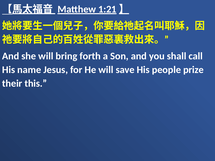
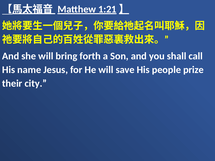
this: this -> city
